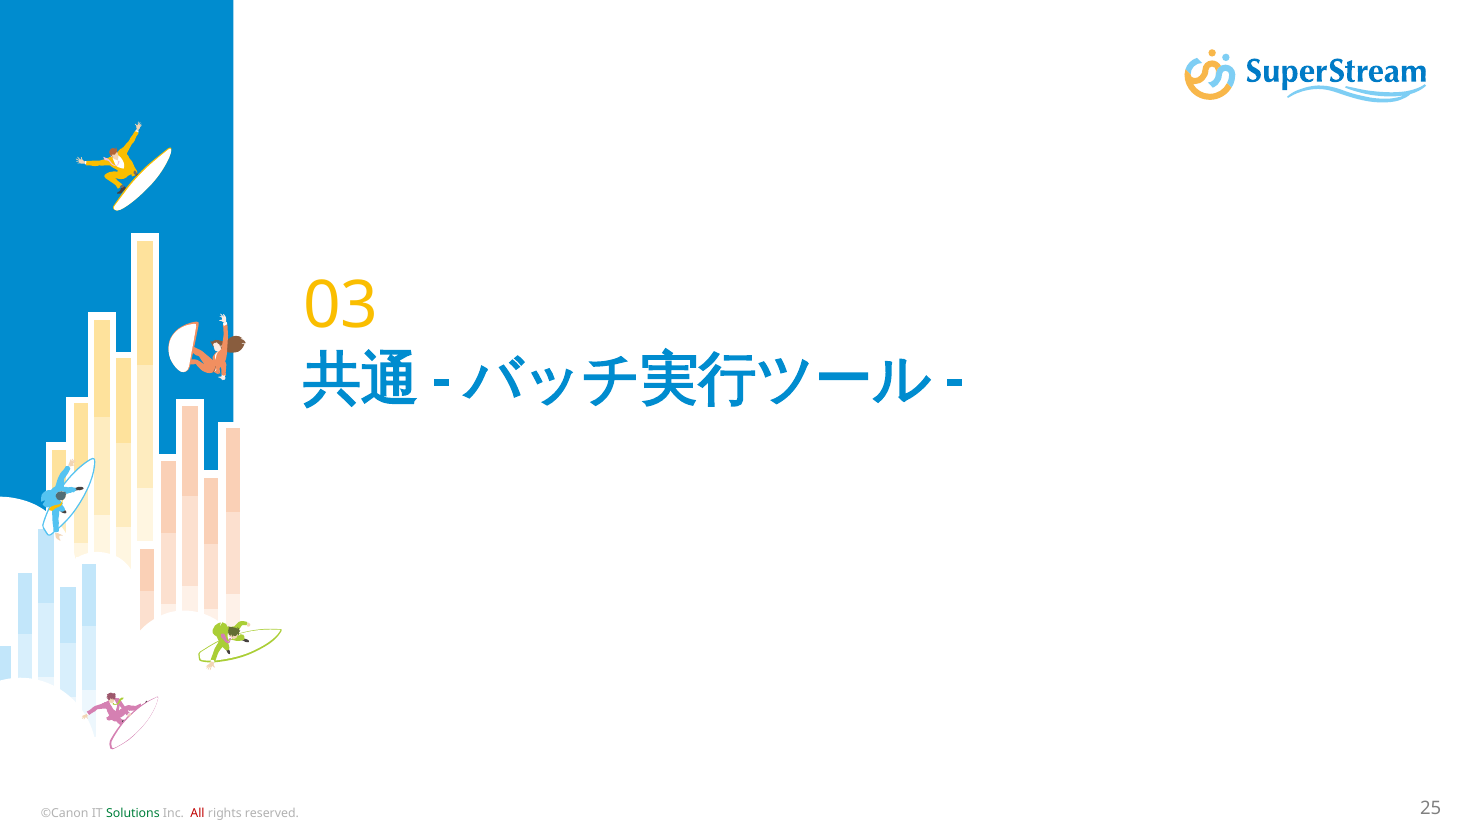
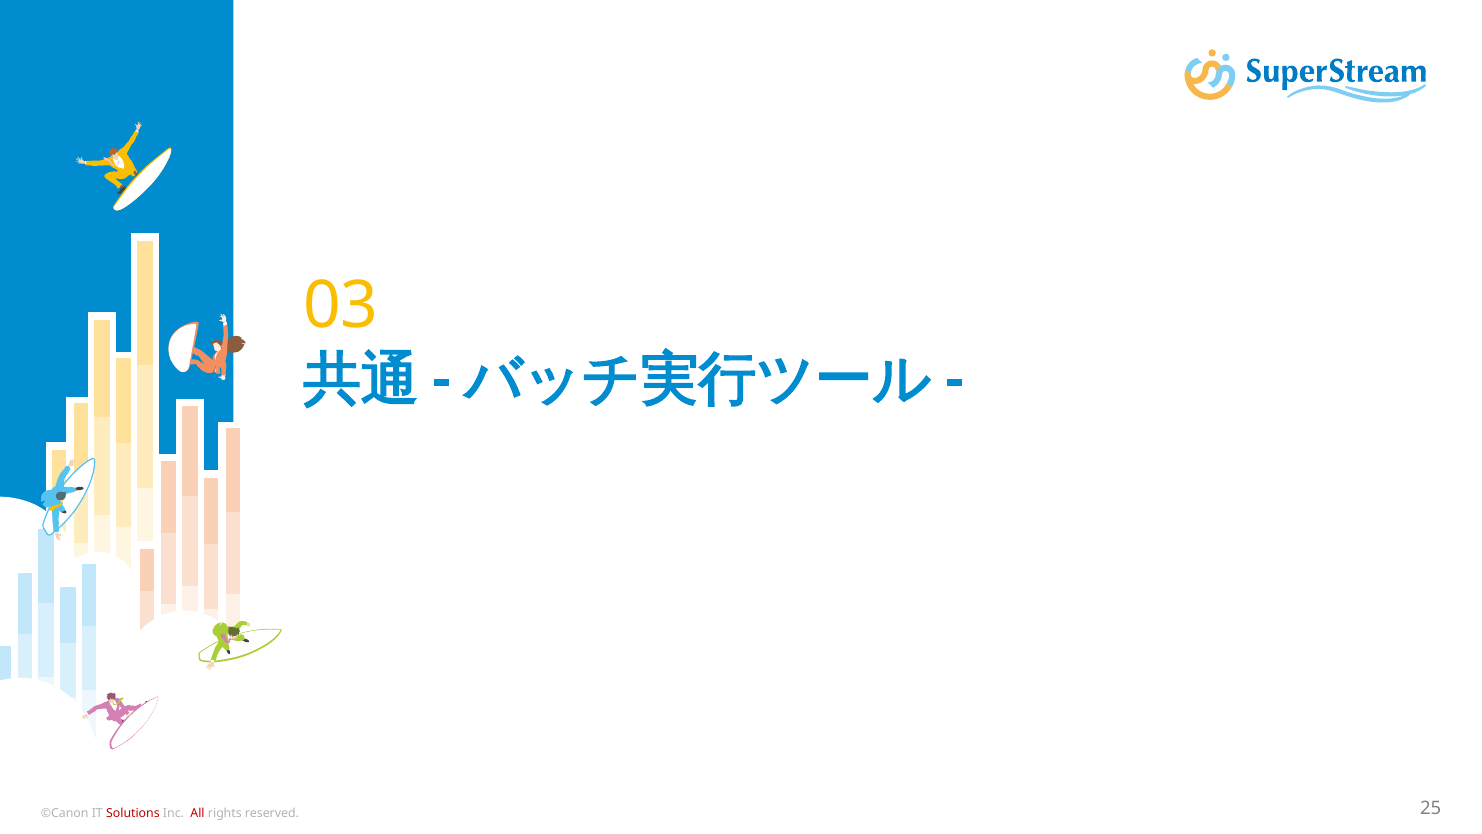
Solutions colour: green -> red
